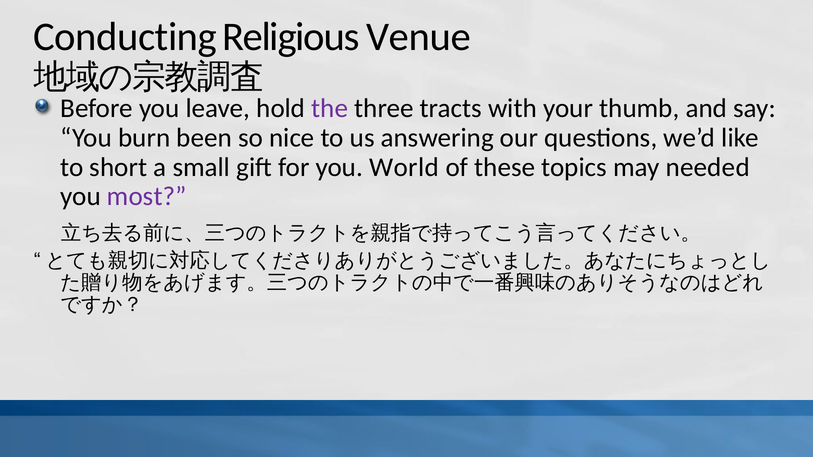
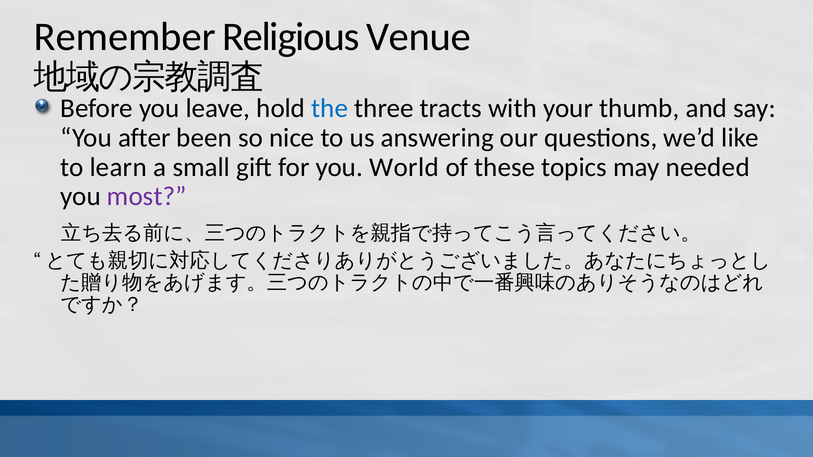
Conducting: Conducting -> Remember
the colour: purple -> blue
burn: burn -> after
short: short -> learn
